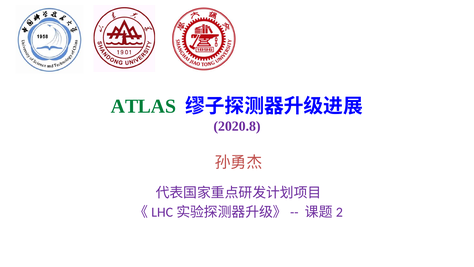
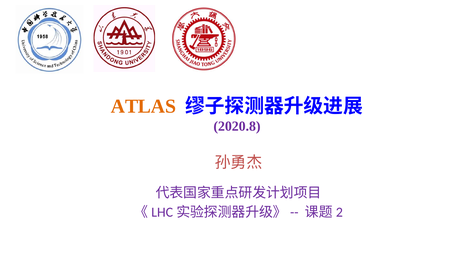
ATLAS colour: green -> orange
